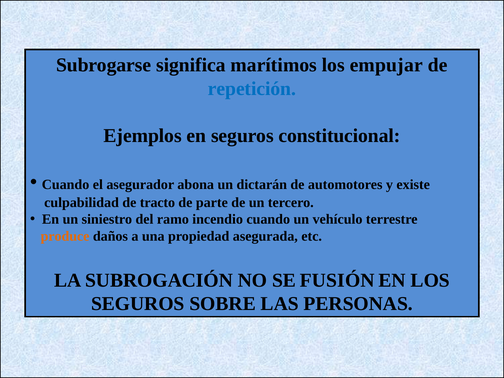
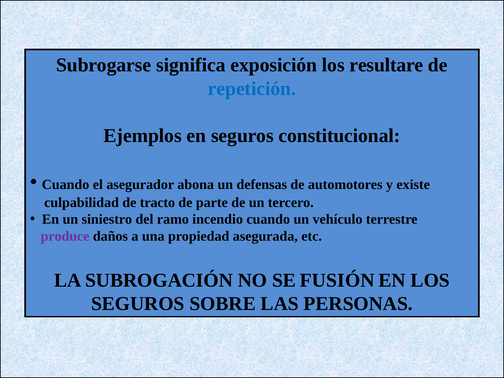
marítimos: marítimos -> exposición
empujar: empujar -> resultare
dictarán: dictarán -> defensas
produce colour: orange -> purple
